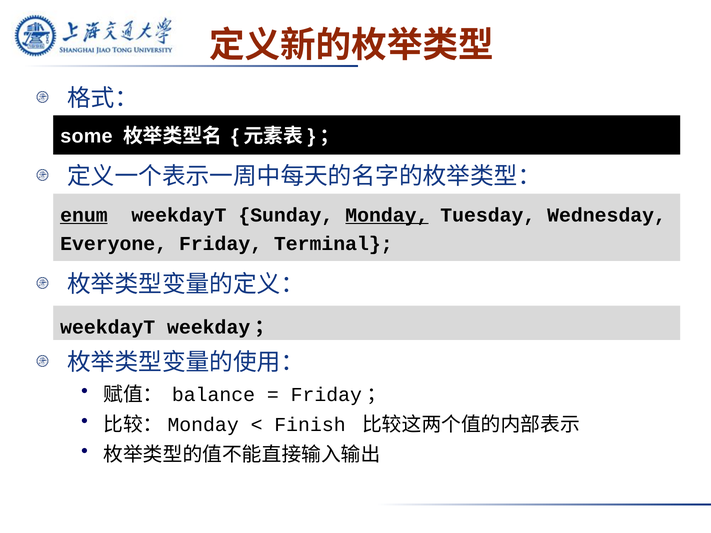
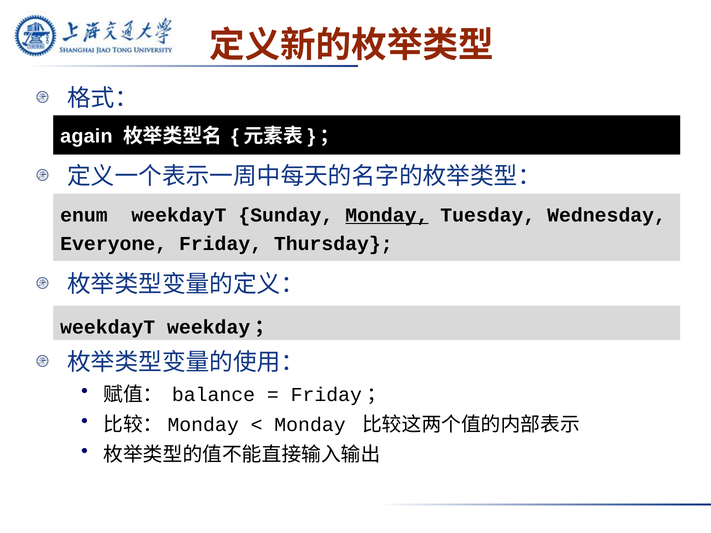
some: some -> again
enum underline: present -> none
Terminal: Terminal -> Thursday
Finish at (310, 425): Finish -> Monday
